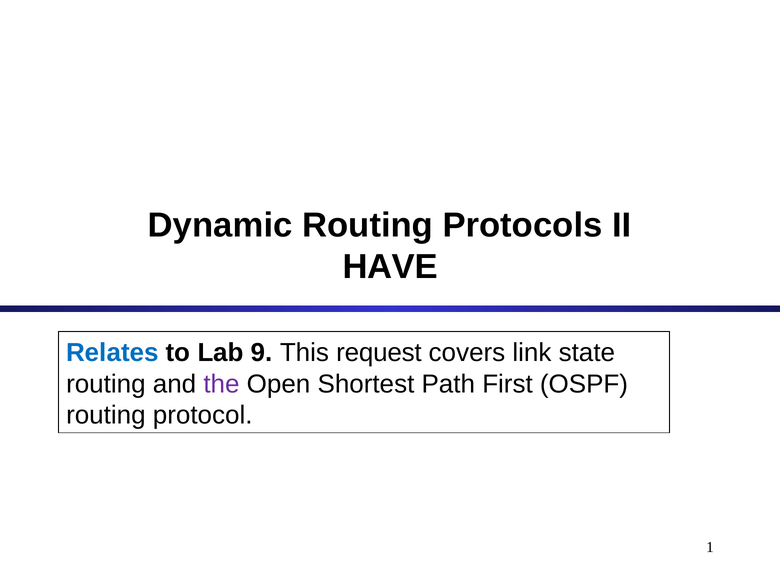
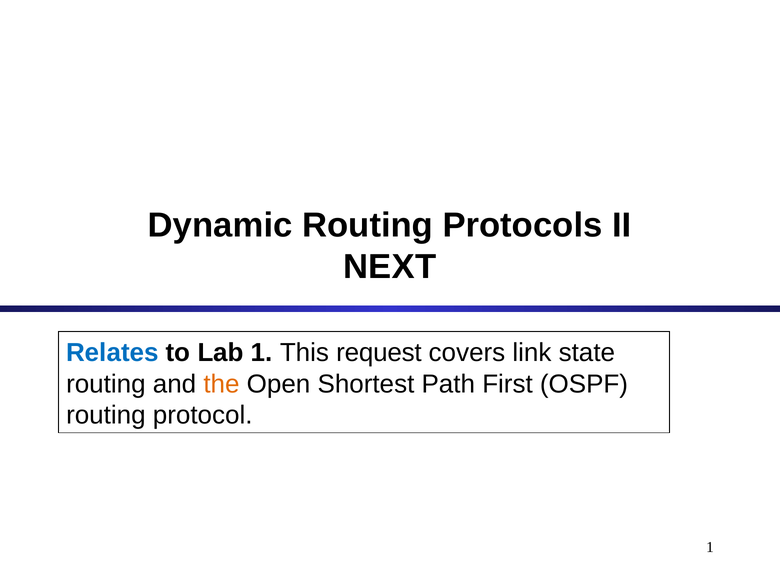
HAVE: HAVE -> NEXT
Lab 9: 9 -> 1
the colour: purple -> orange
